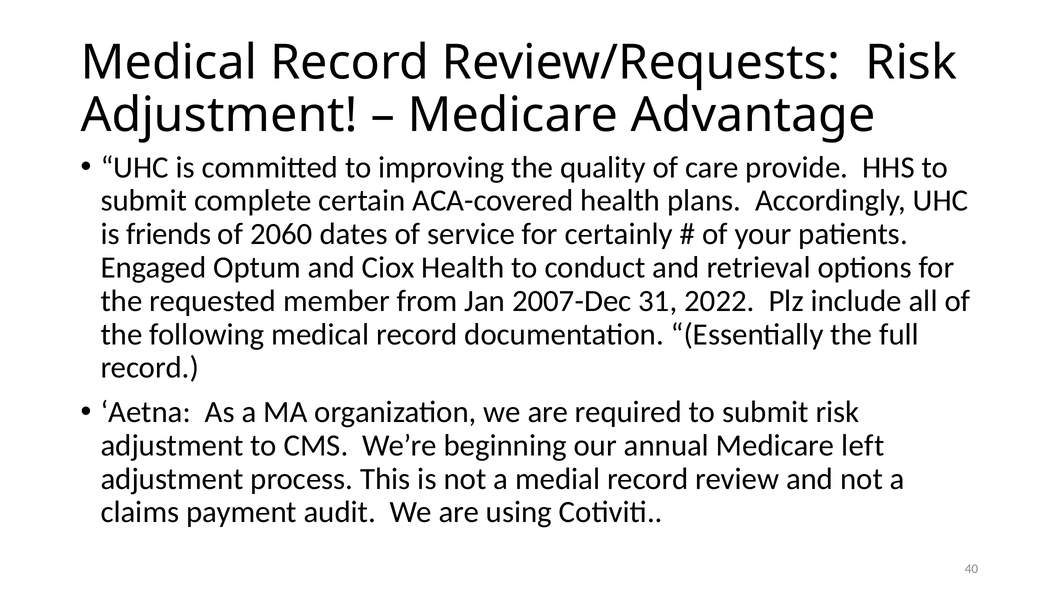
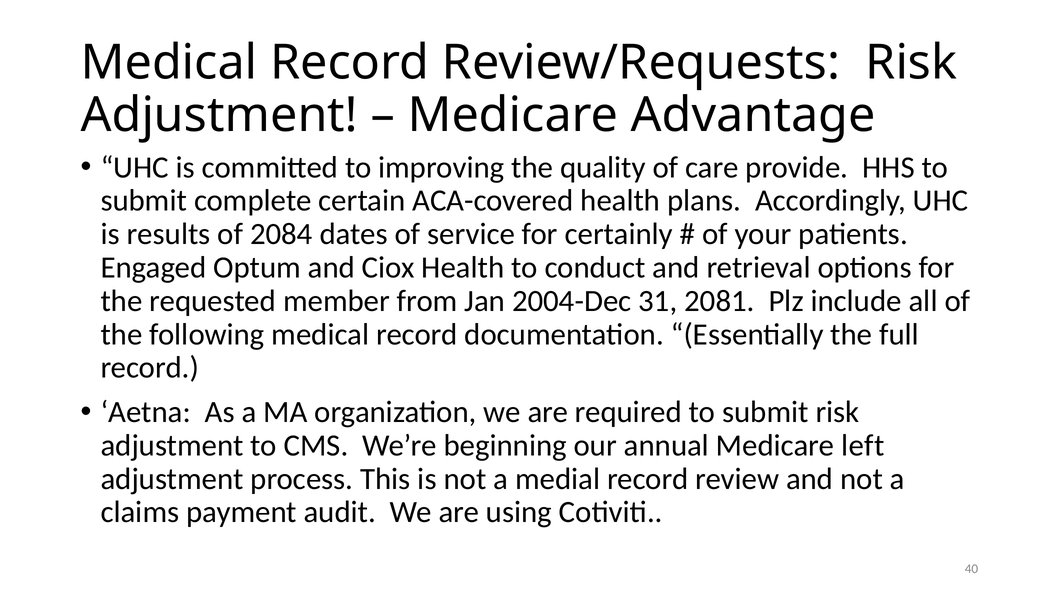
friends: friends -> results
2060: 2060 -> 2084
2007-Dec: 2007-Dec -> 2004-Dec
2022: 2022 -> 2081
